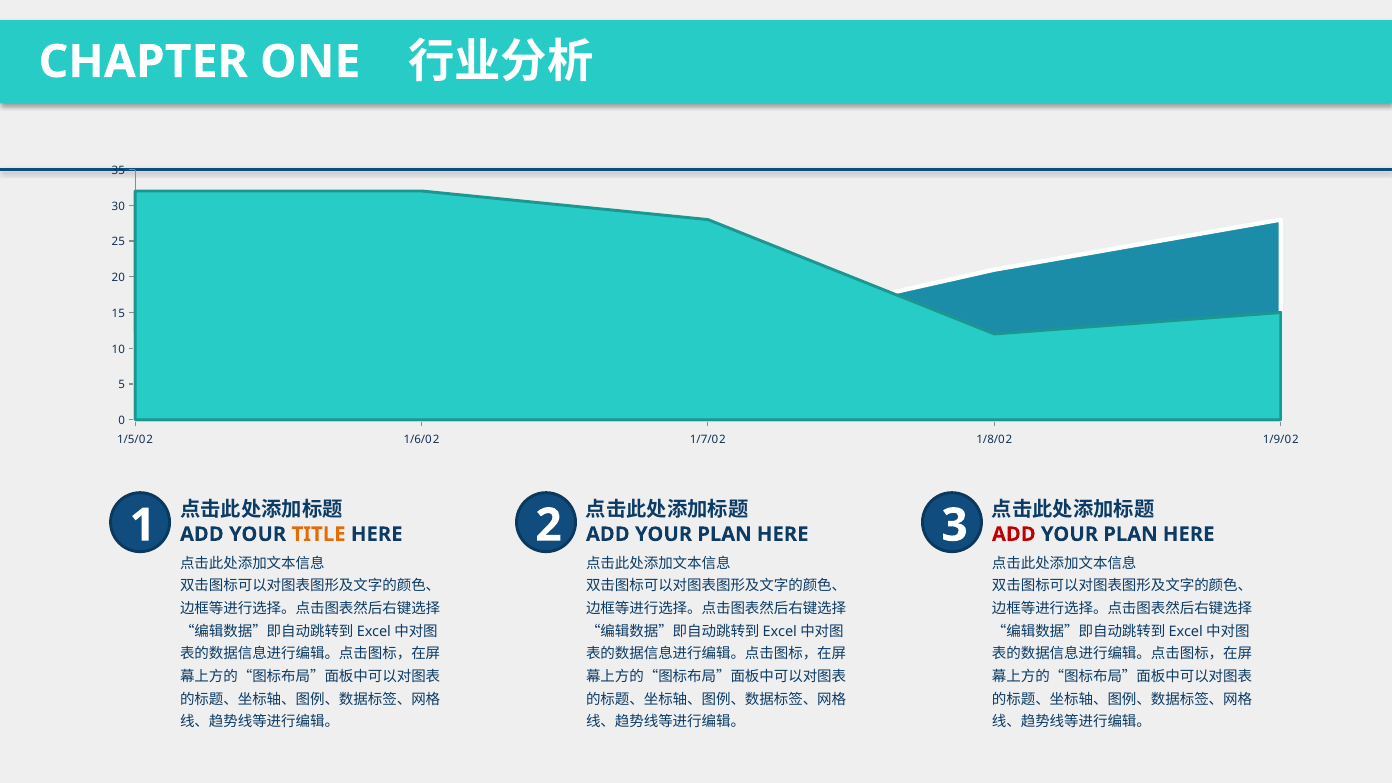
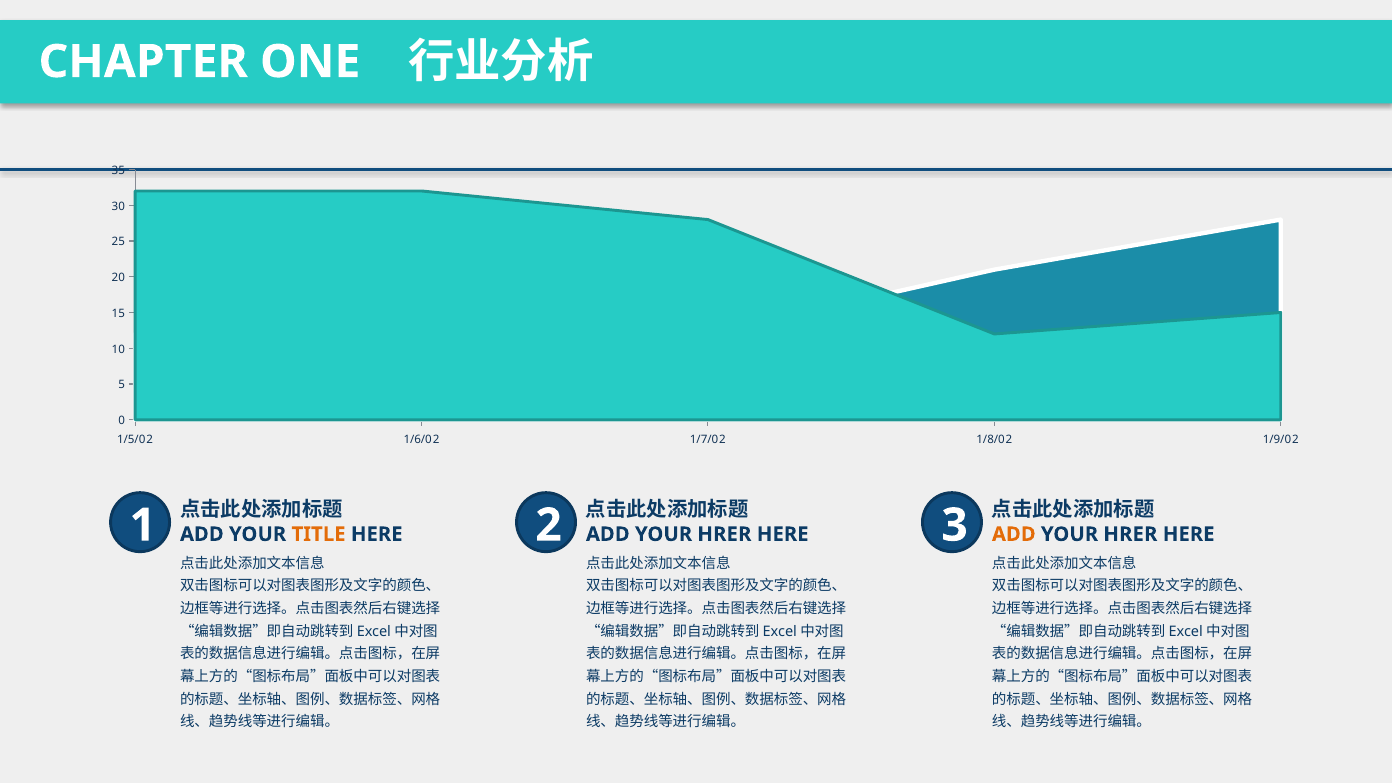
PLAN at (725, 534): PLAN -> HRER
ADD at (1014, 534) colour: red -> orange
PLAN at (1130, 534): PLAN -> HRER
